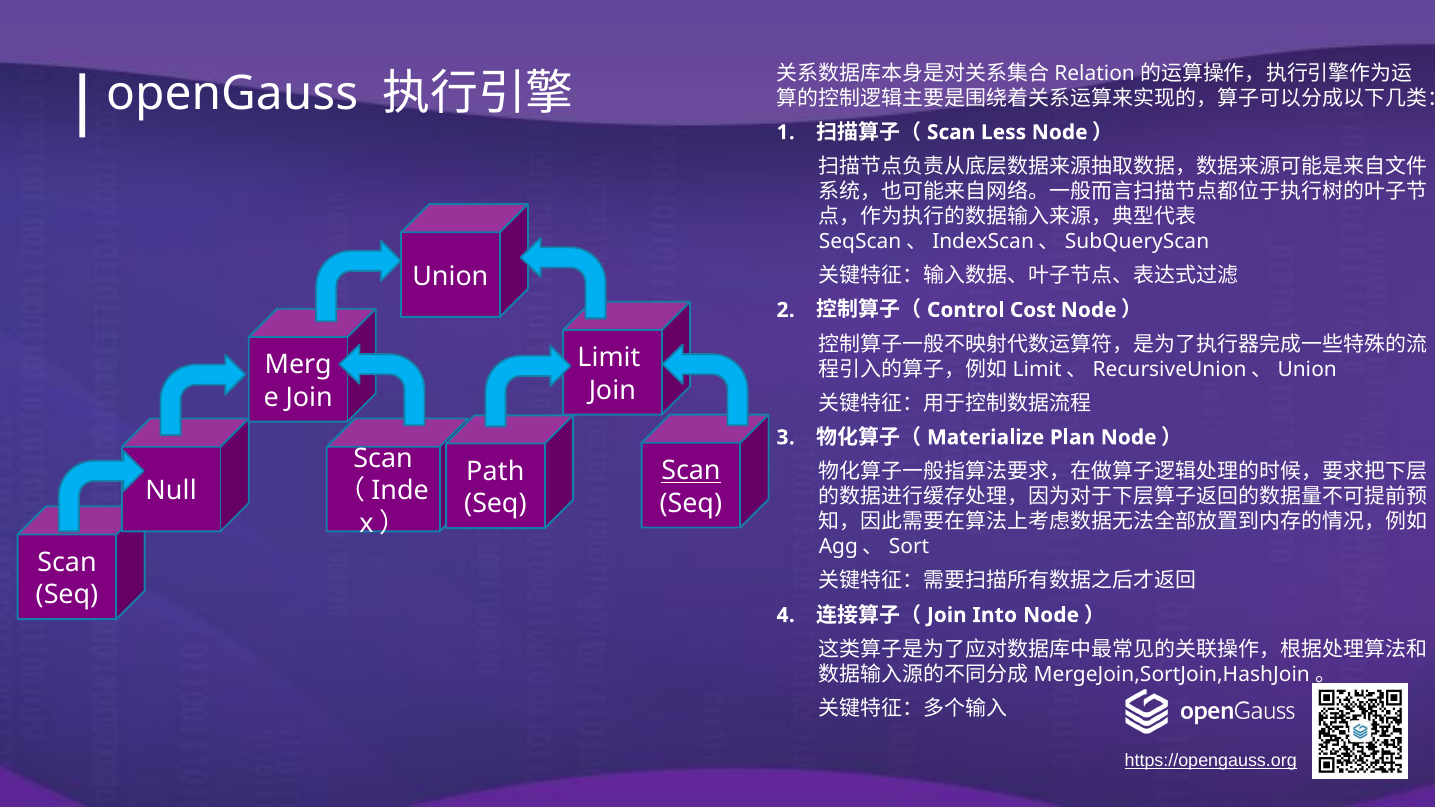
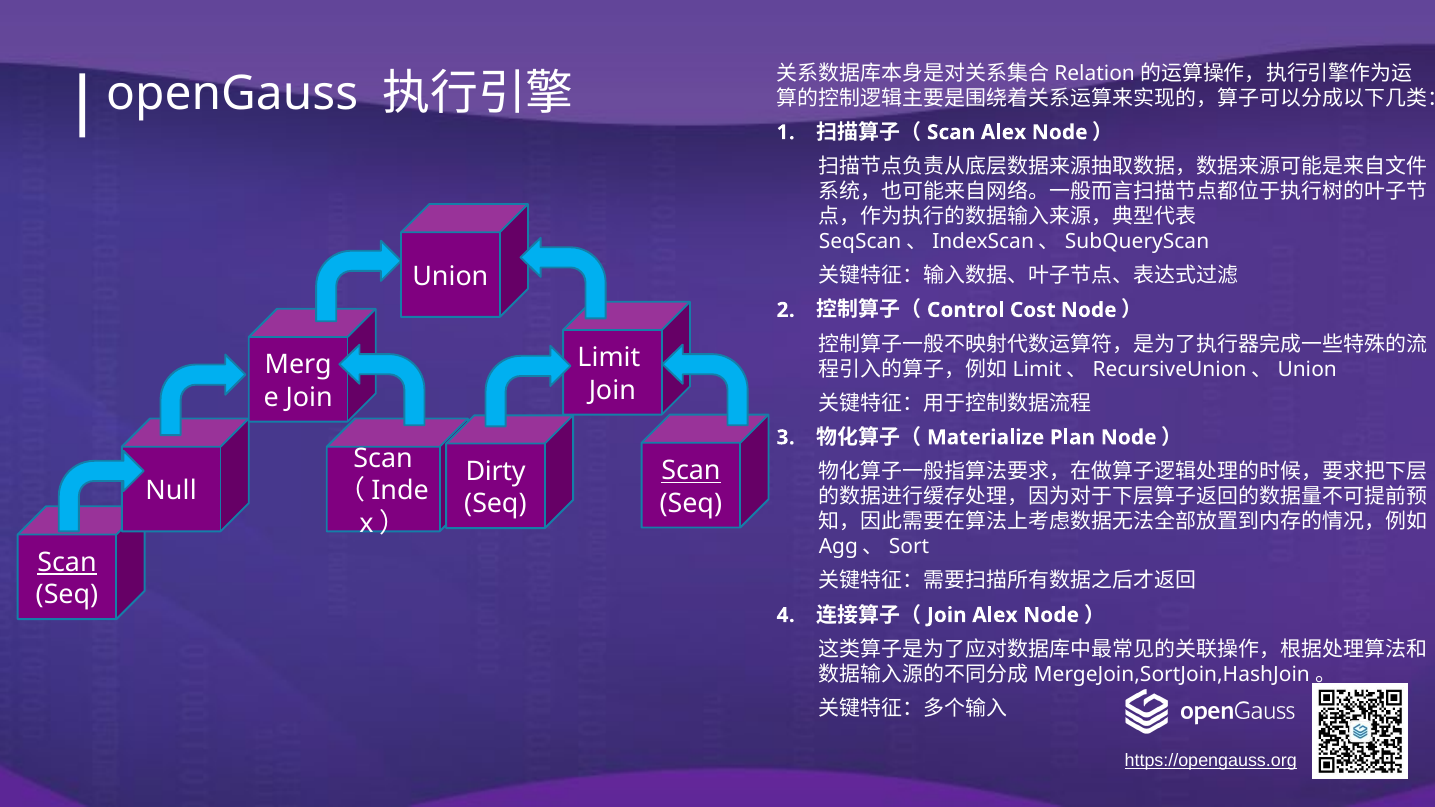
Scan Less: Less -> Alex
Path: Path -> Dirty
Scan at (67, 563) underline: none -> present
Join Into: Into -> Alex
